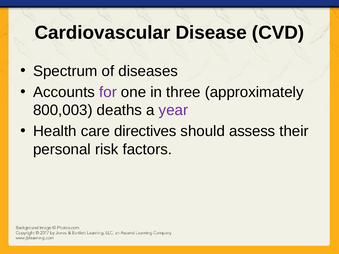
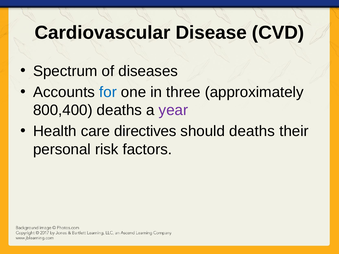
for colour: purple -> blue
800,003: 800,003 -> 800,400
should assess: assess -> deaths
